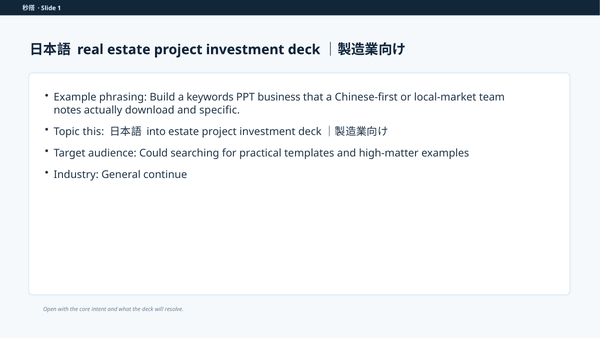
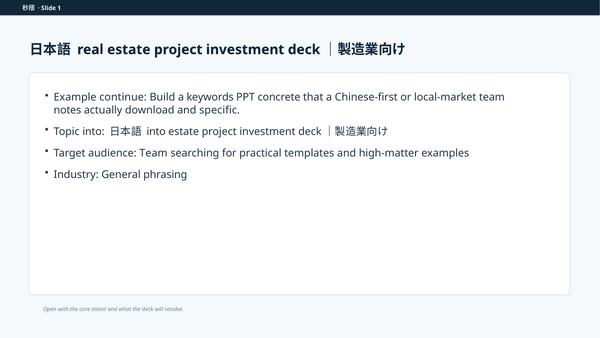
phrasing: phrasing -> continue
business: business -> concrete
Topic this: this -> into
audience Could: Could -> Team
continue: continue -> phrasing
